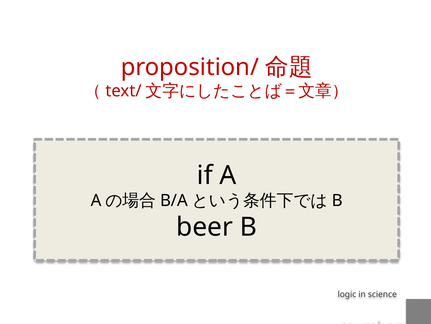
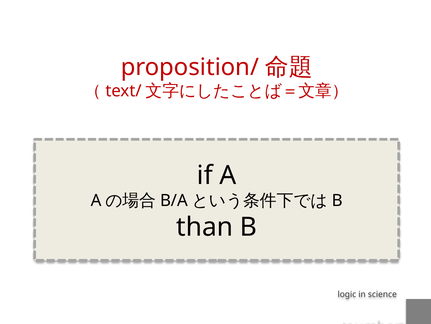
beer: beer -> than
